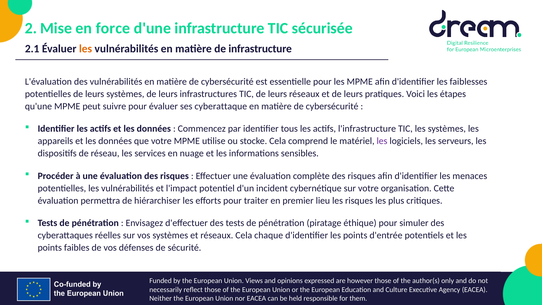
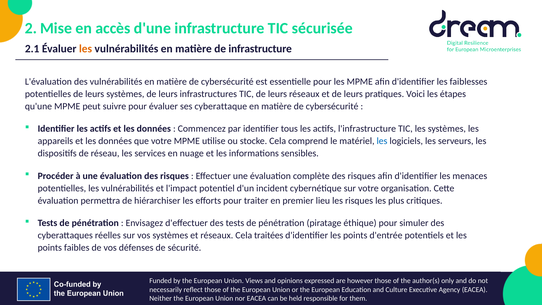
force: force -> accès
les at (382, 141) colour: purple -> blue
chaque: chaque -> traitées
